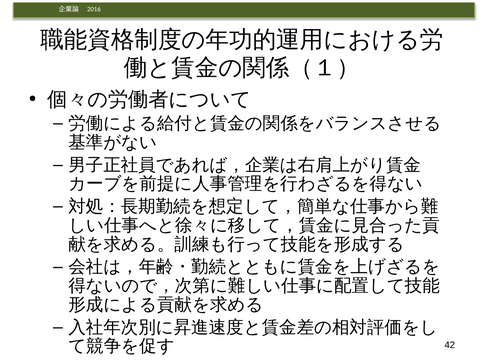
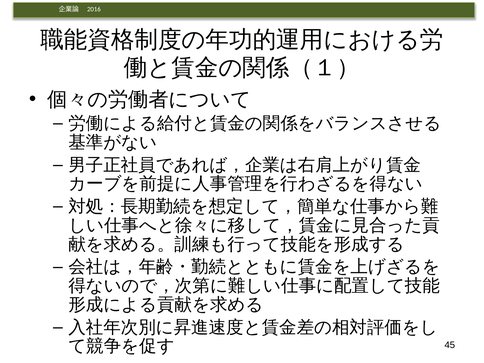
42: 42 -> 45
